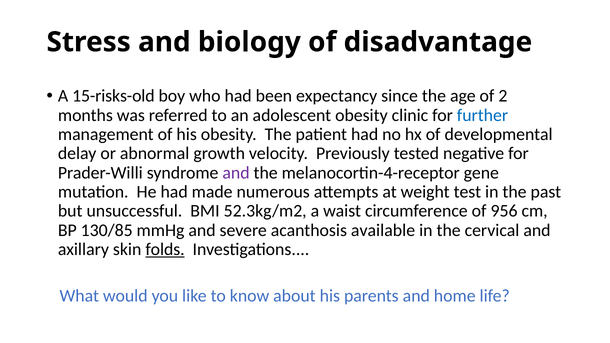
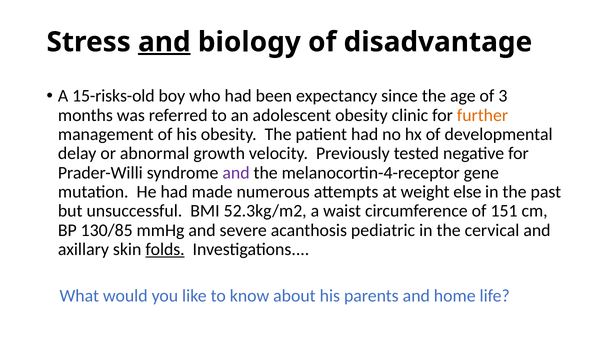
and at (164, 42) underline: none -> present
2: 2 -> 3
further colour: blue -> orange
test: test -> else
956: 956 -> 151
available: available -> pediatric
